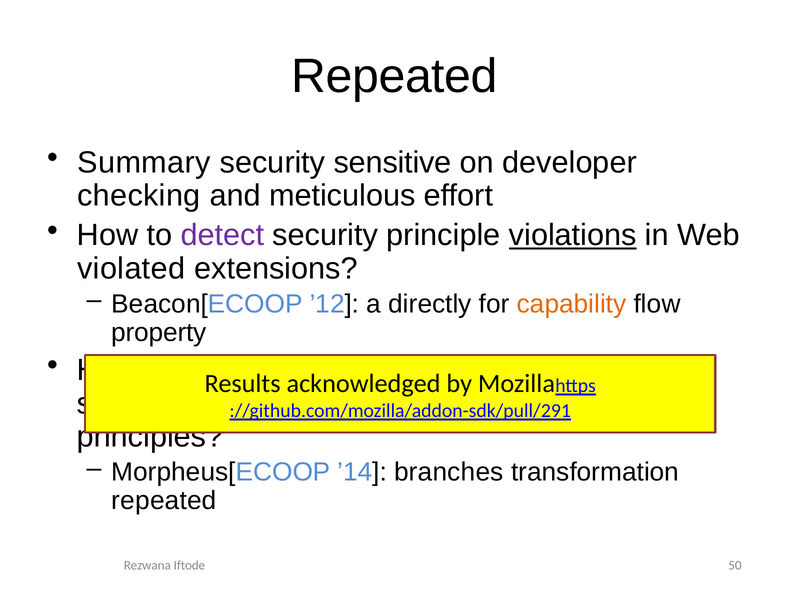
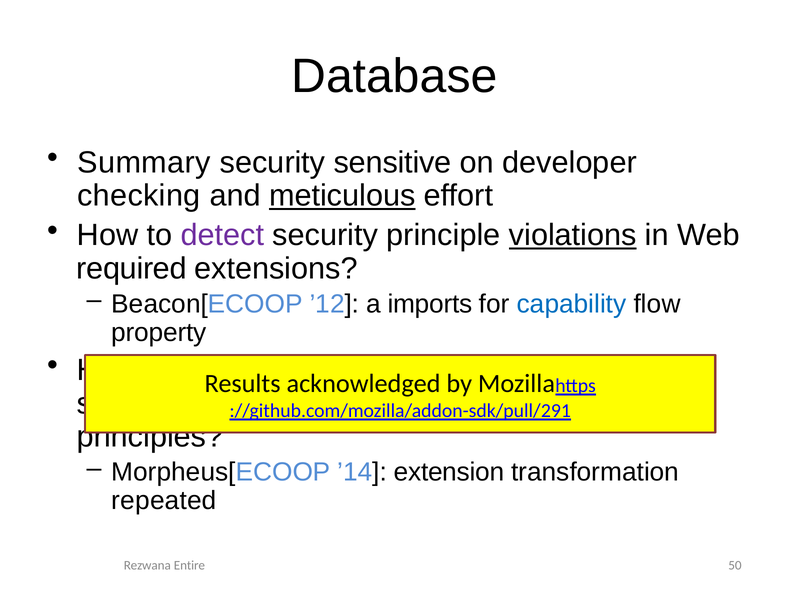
Repeated at (395, 76): Repeated -> Database
meticulous underline: none -> present
violated: violated -> required
directly: directly -> imports
capability colour: orange -> blue
’14 branches: branches -> extension
Iftode: Iftode -> Entire
